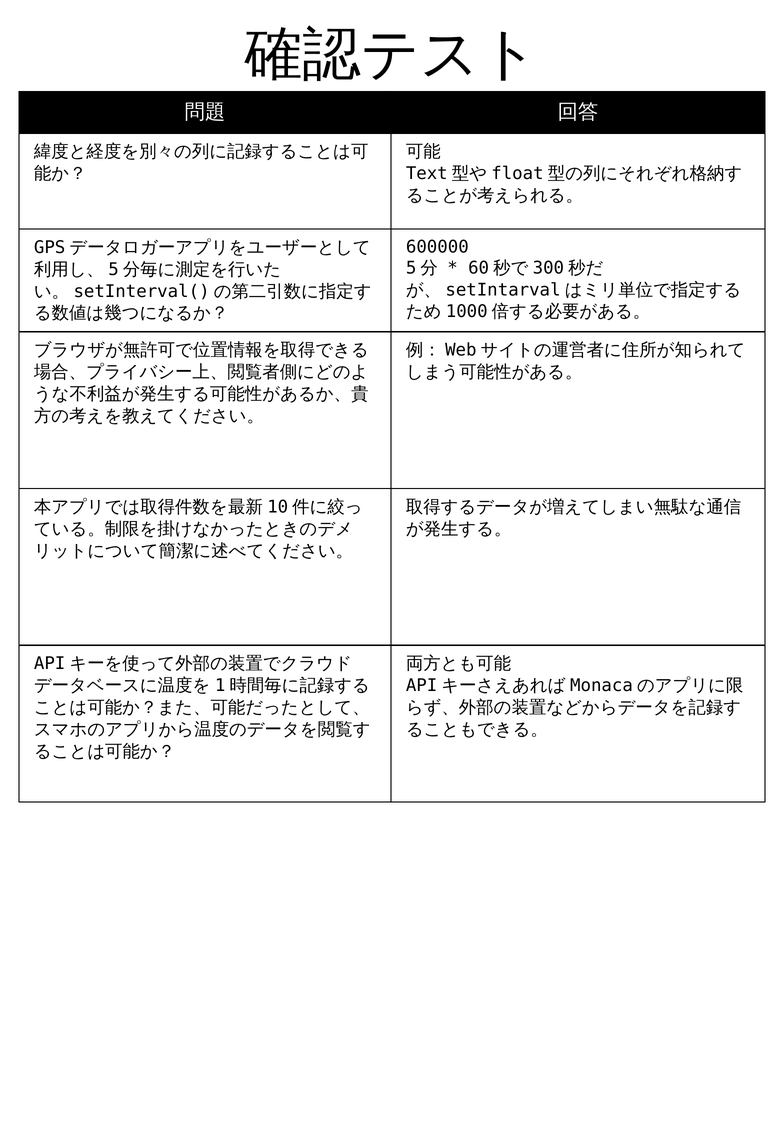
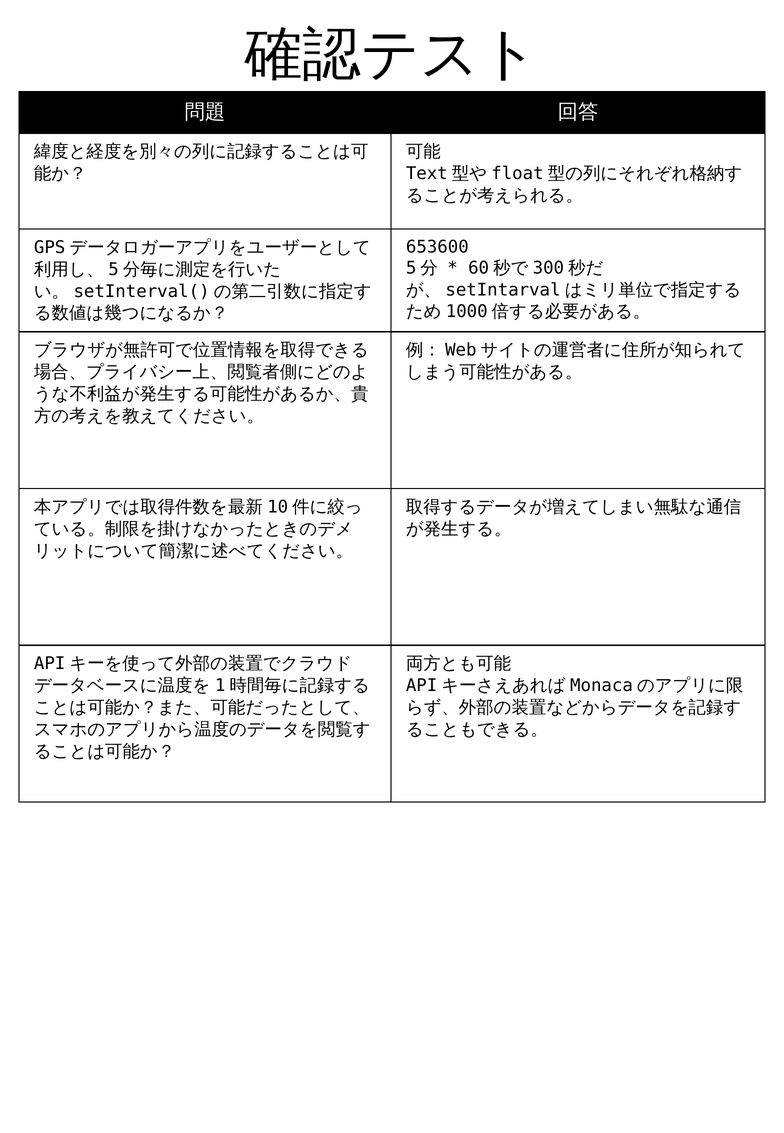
600000: 600000 -> 653600
